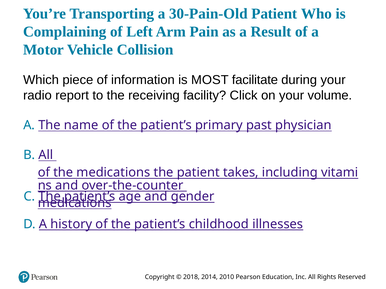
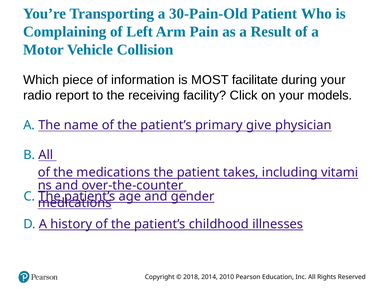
volume: volume -> models
past: past -> give
